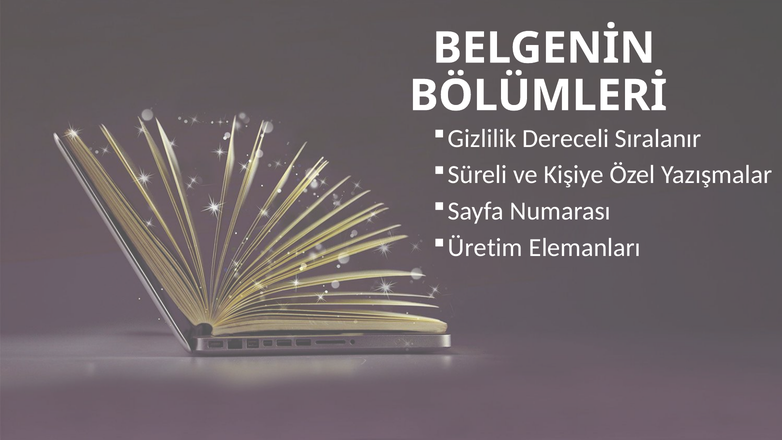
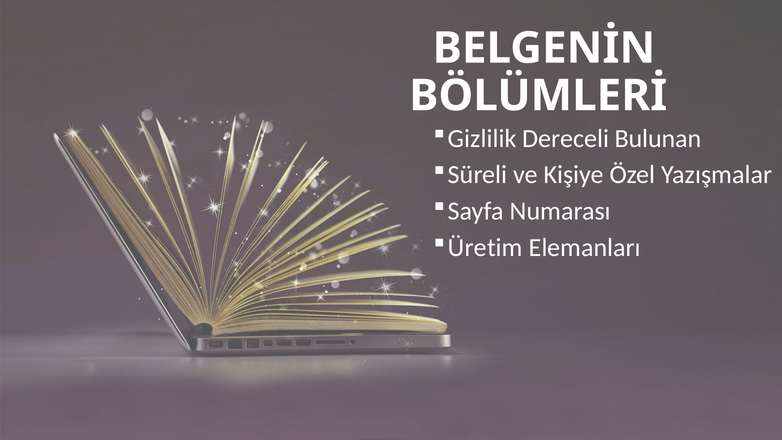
Sıralanır: Sıralanır -> Bulunan
